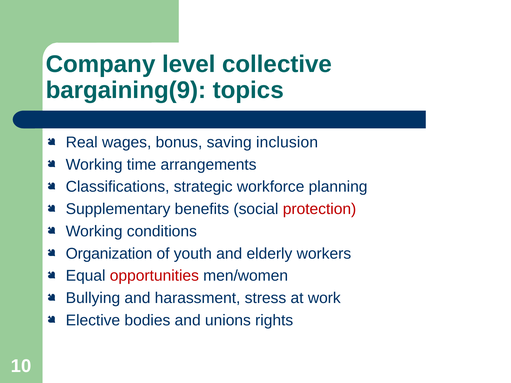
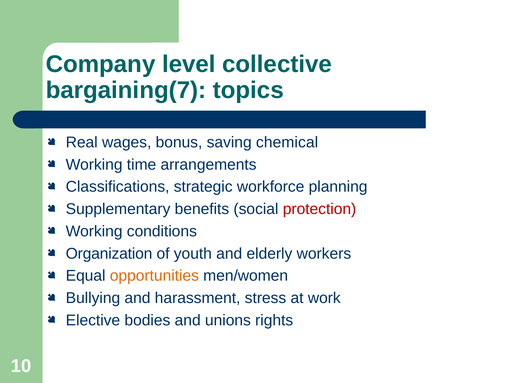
bargaining(9: bargaining(9 -> bargaining(7
inclusion: inclusion -> chemical
opportunities colour: red -> orange
